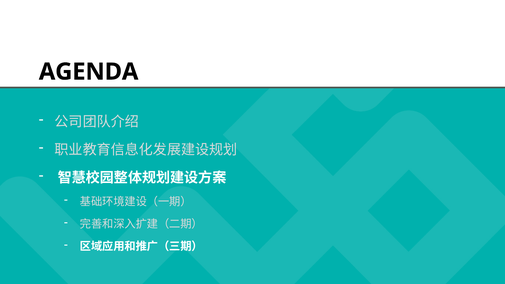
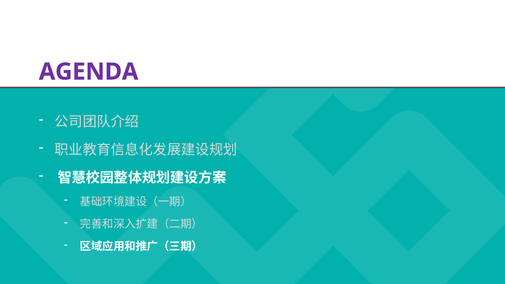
AGENDA colour: black -> purple
